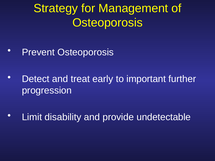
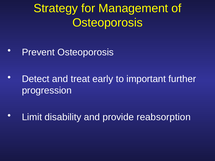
undetectable: undetectable -> reabsorption
